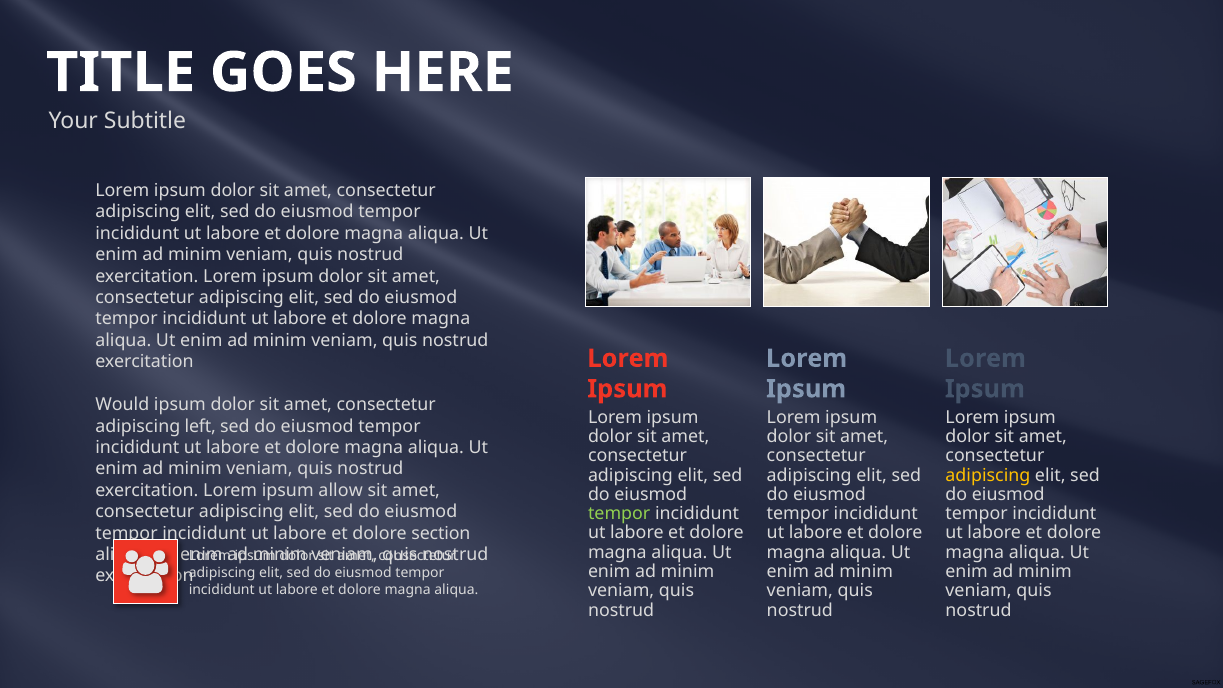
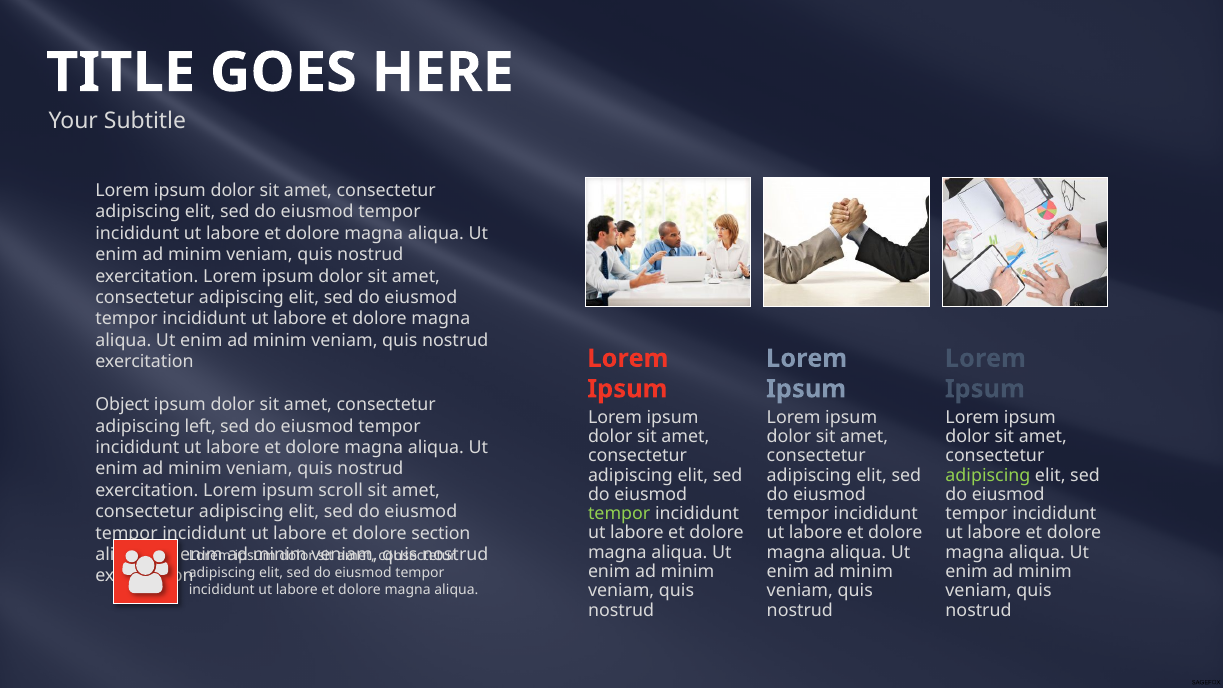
Would: Would -> Object
adipiscing at (988, 475) colour: yellow -> light green
allow: allow -> scroll
